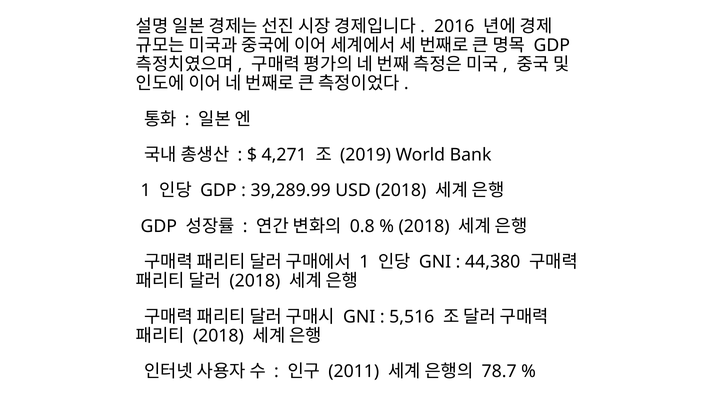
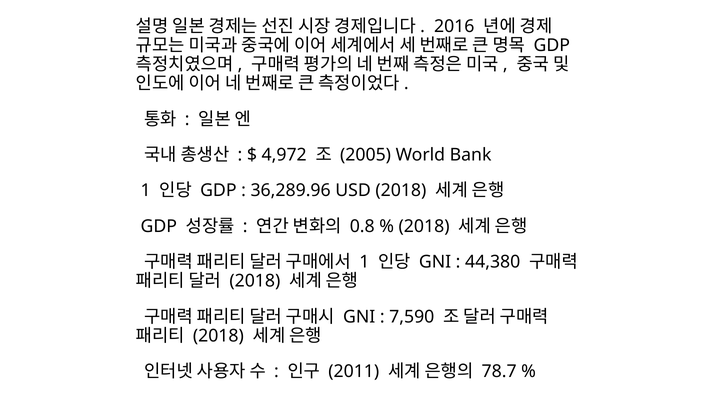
4,271: 4,271 -> 4,972
2019: 2019 -> 2005
39,289.99: 39,289.99 -> 36,289.96
5,516: 5,516 -> 7,590
